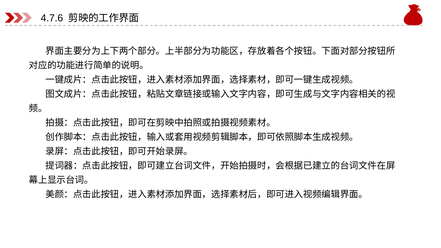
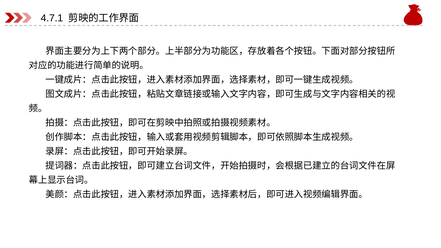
4.7.6: 4.7.6 -> 4.7.1
